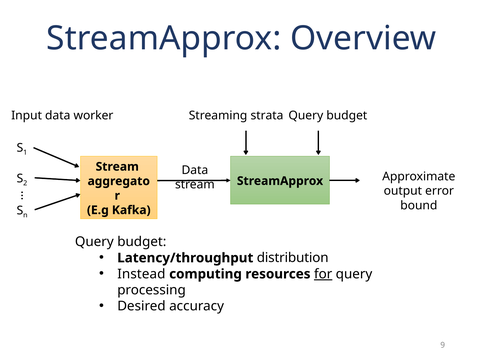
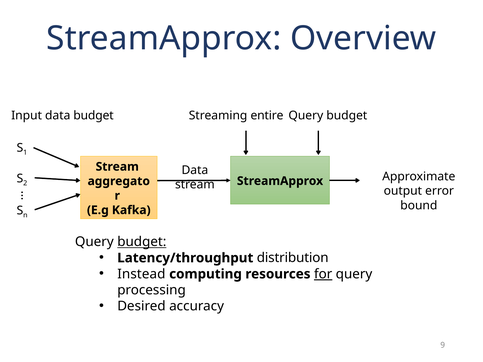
data worker: worker -> budget
strata: strata -> entire
budget at (142, 242) underline: none -> present
